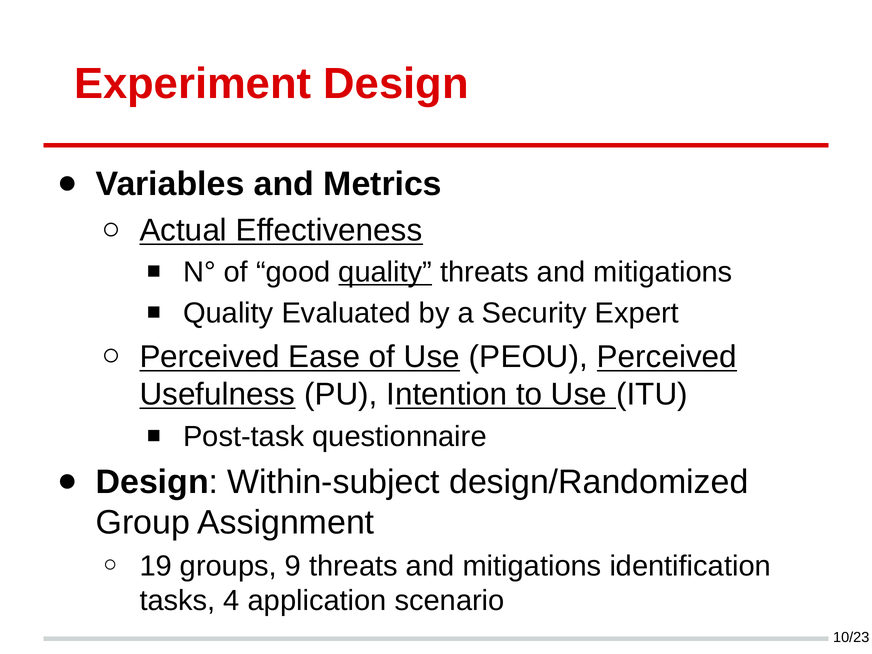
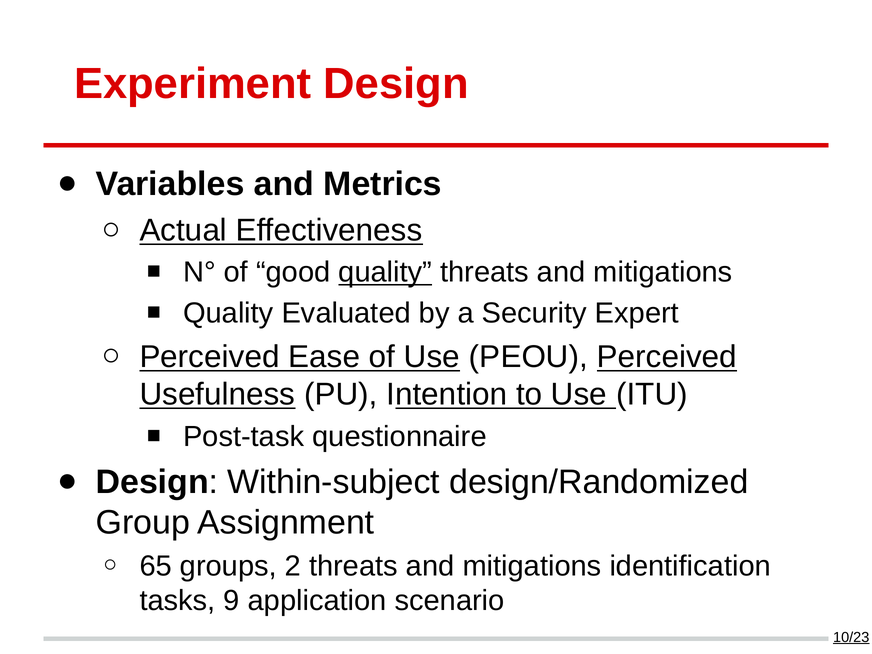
19: 19 -> 65
9: 9 -> 2
4: 4 -> 9
10/23 underline: none -> present
